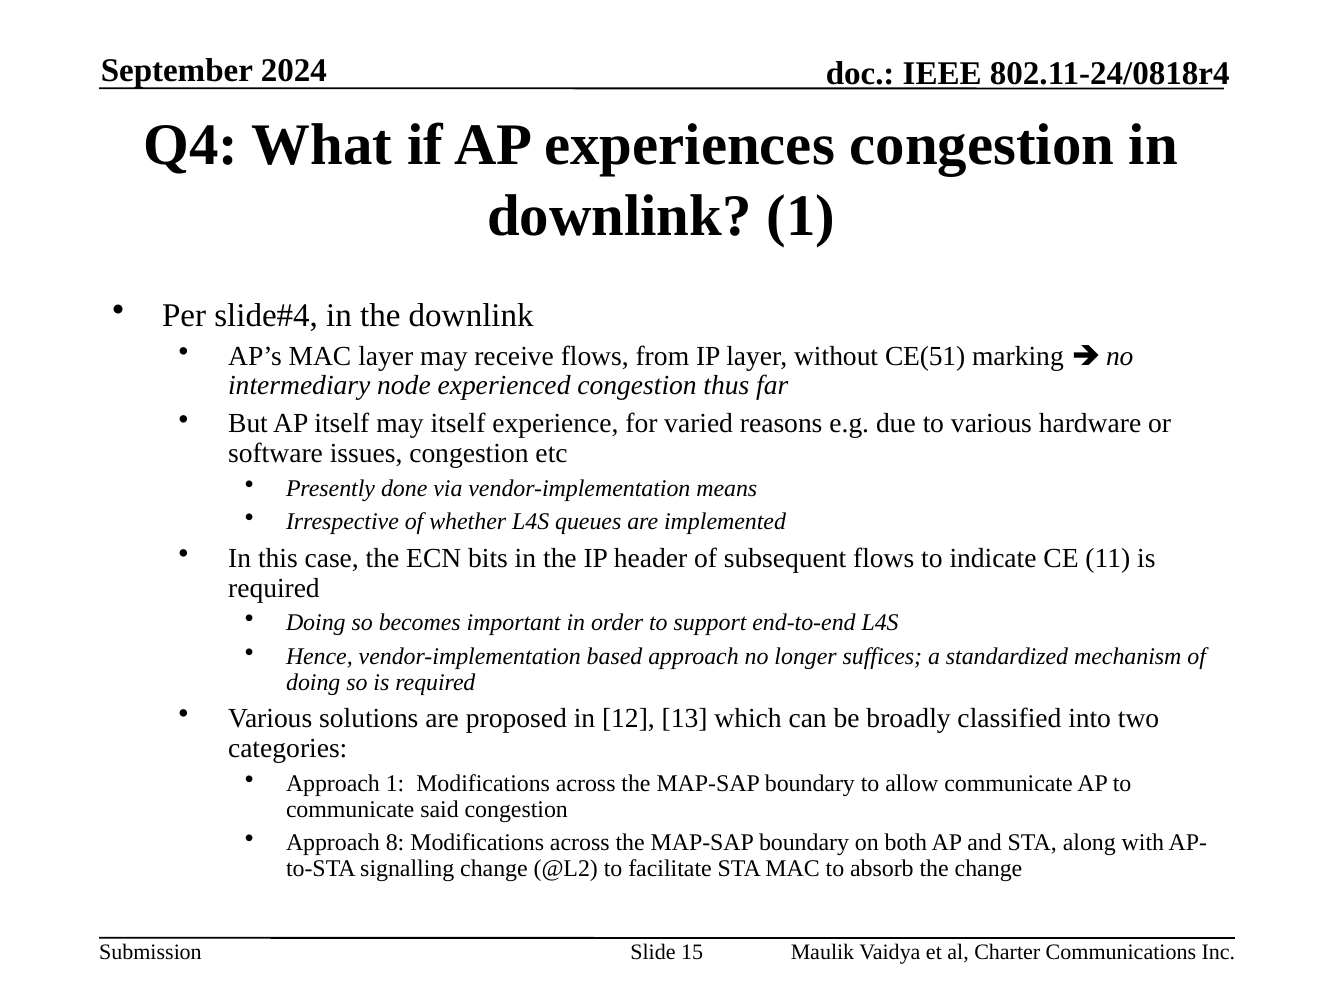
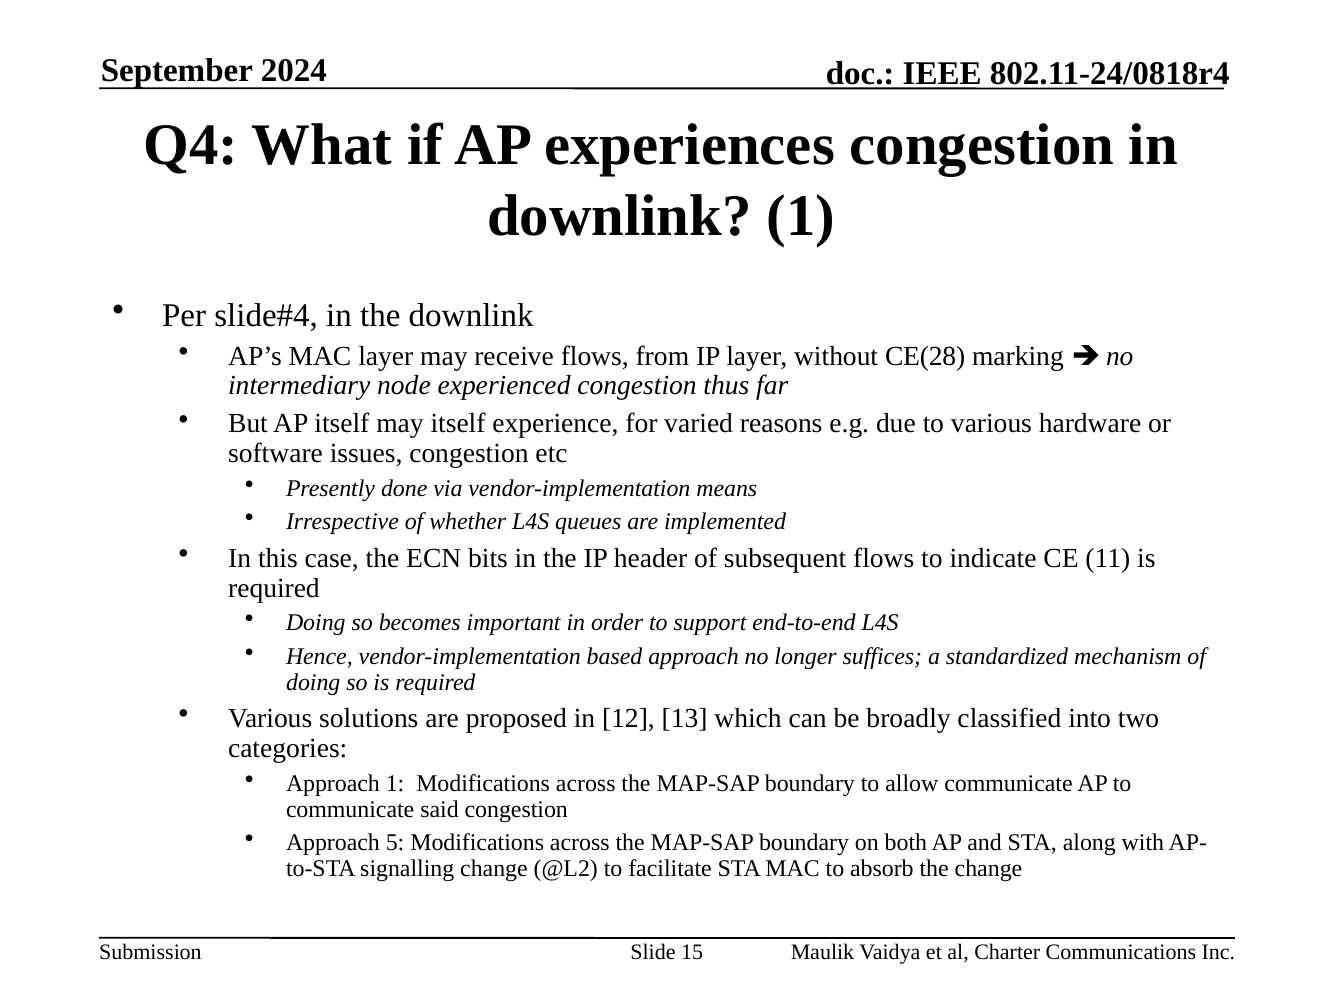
CE(51: CE(51 -> CE(28
8: 8 -> 5
